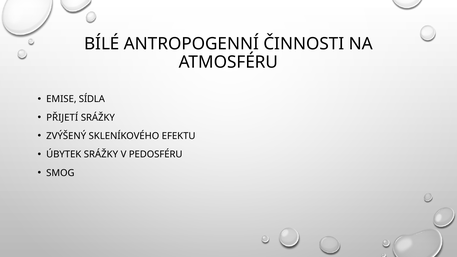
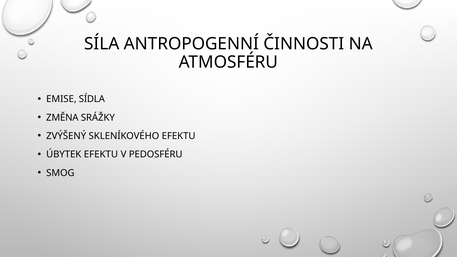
BÍLÉ: BÍLÉ -> SÍLA
PŘIJETÍ: PŘIJETÍ -> ZMĚNA
ÚBYTEK SRÁŽKY: SRÁŽKY -> EFEKTU
